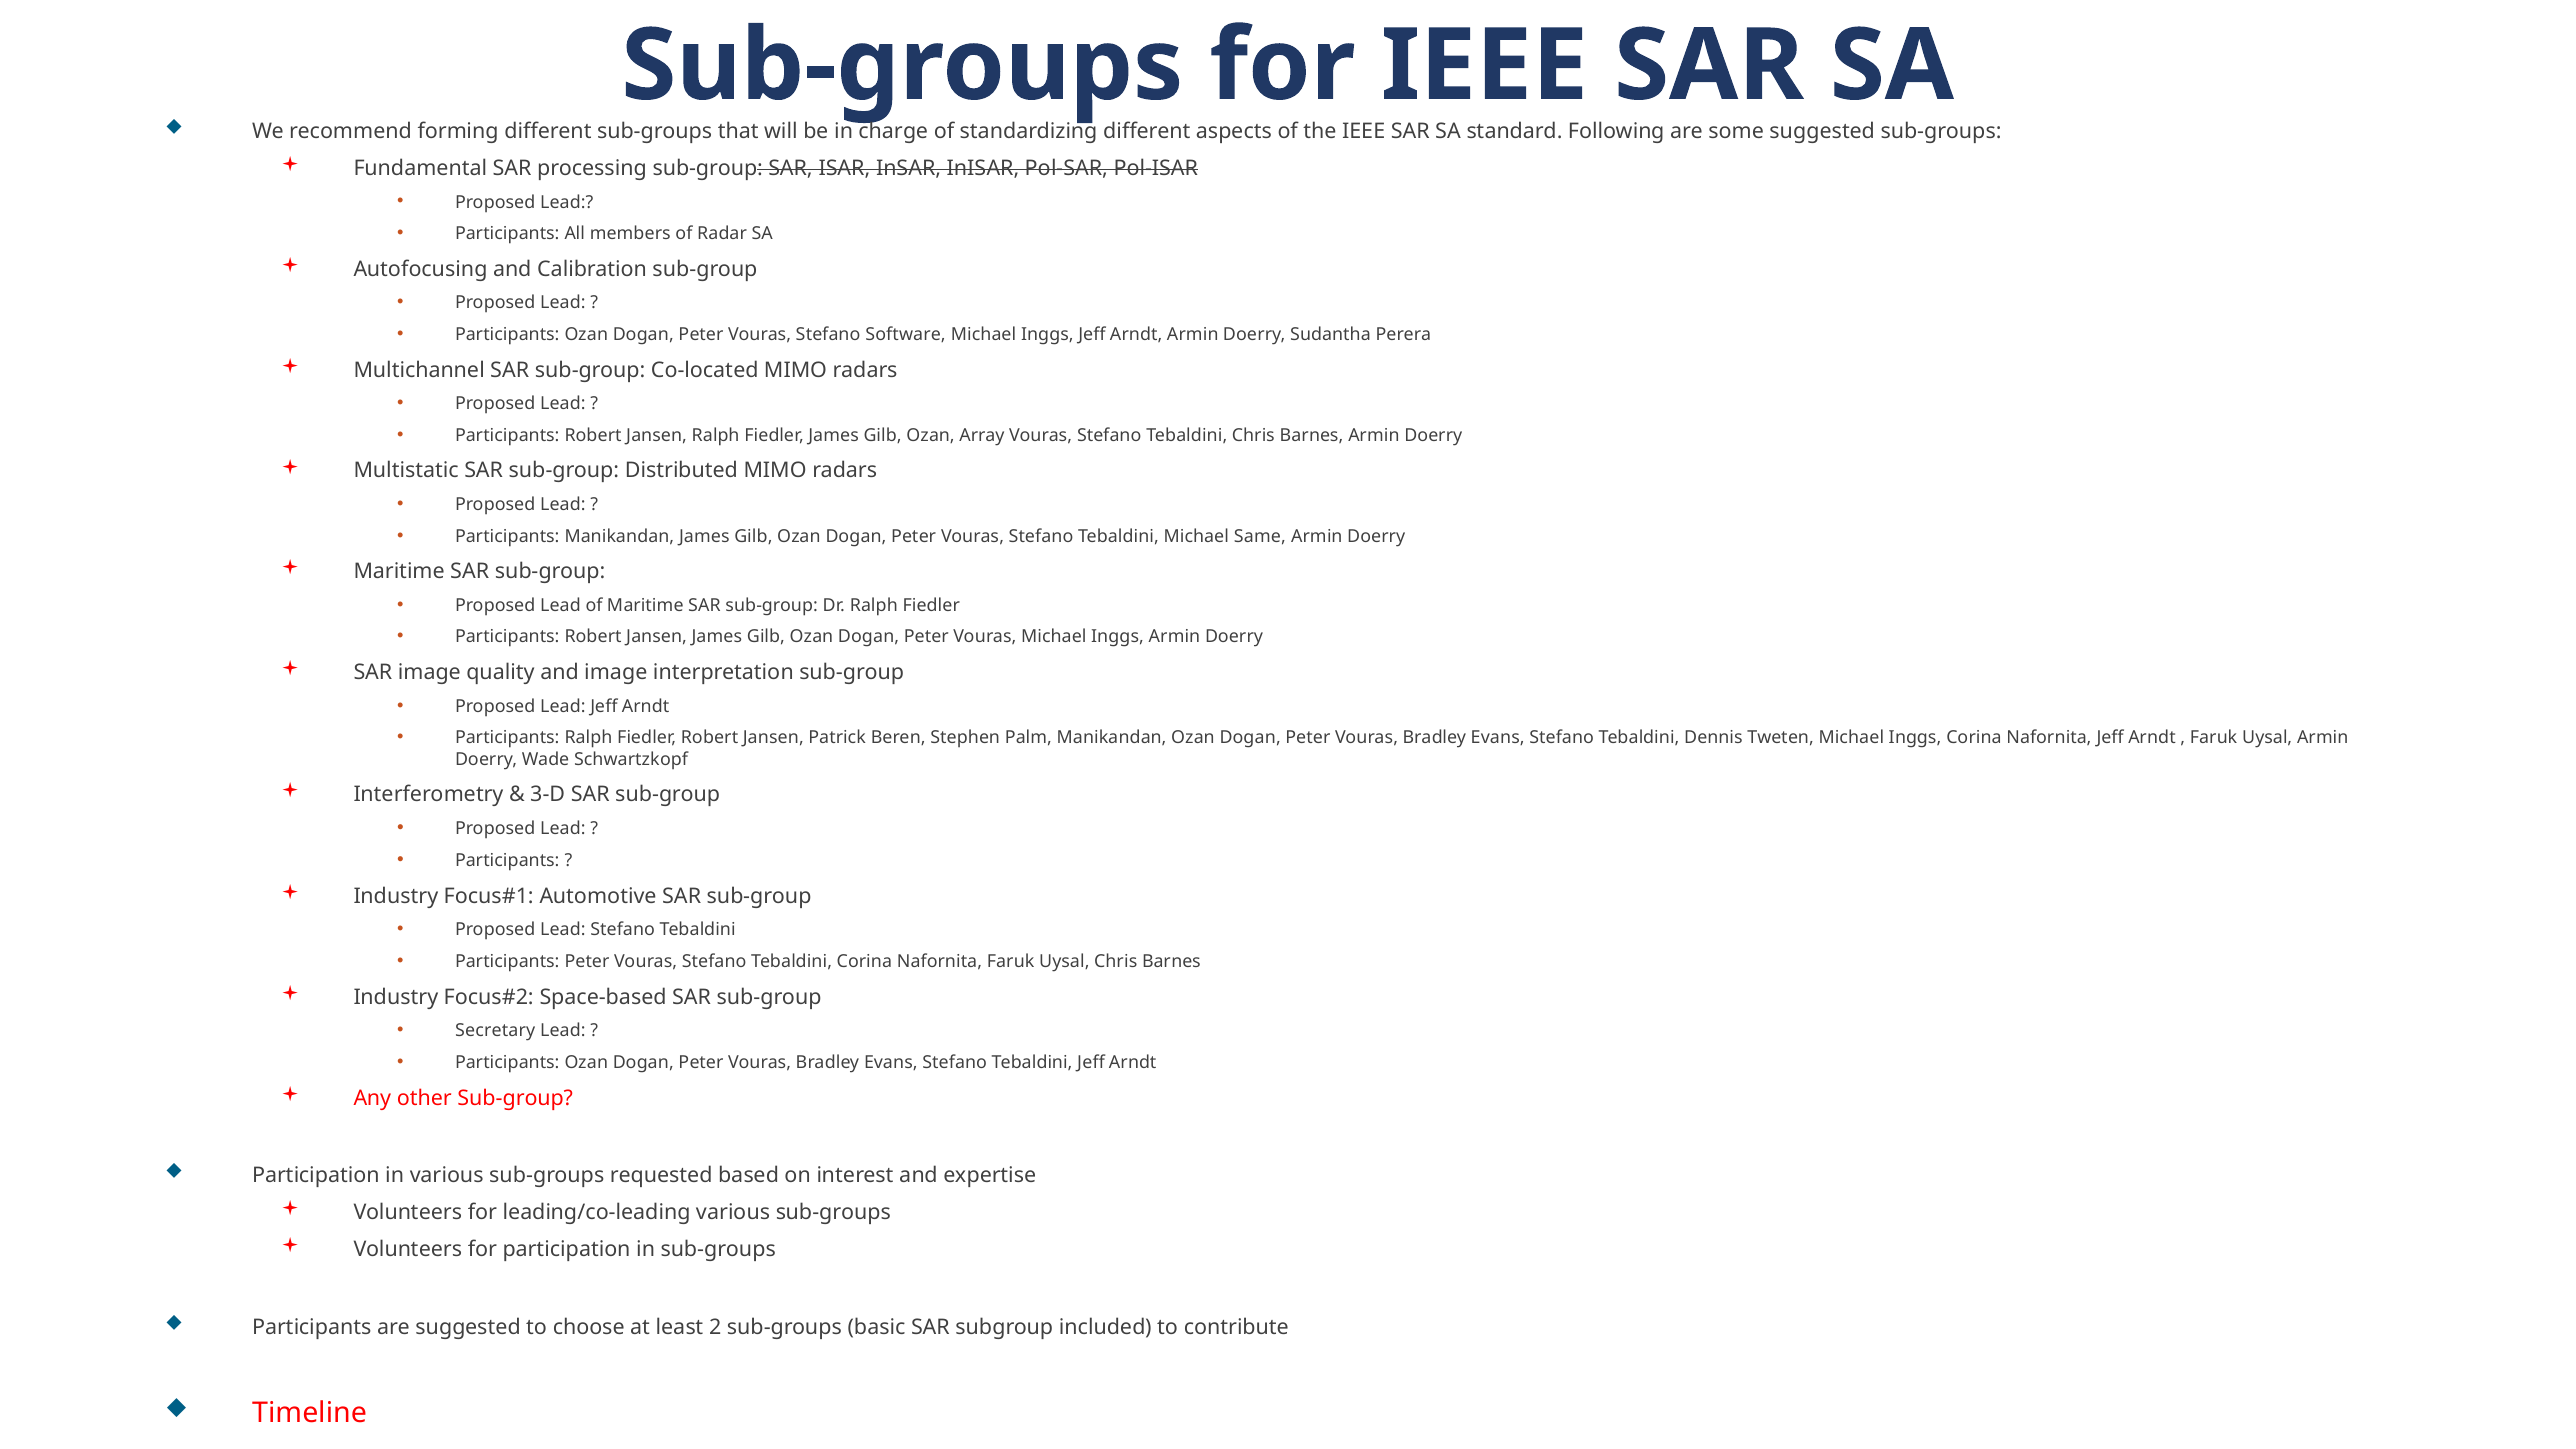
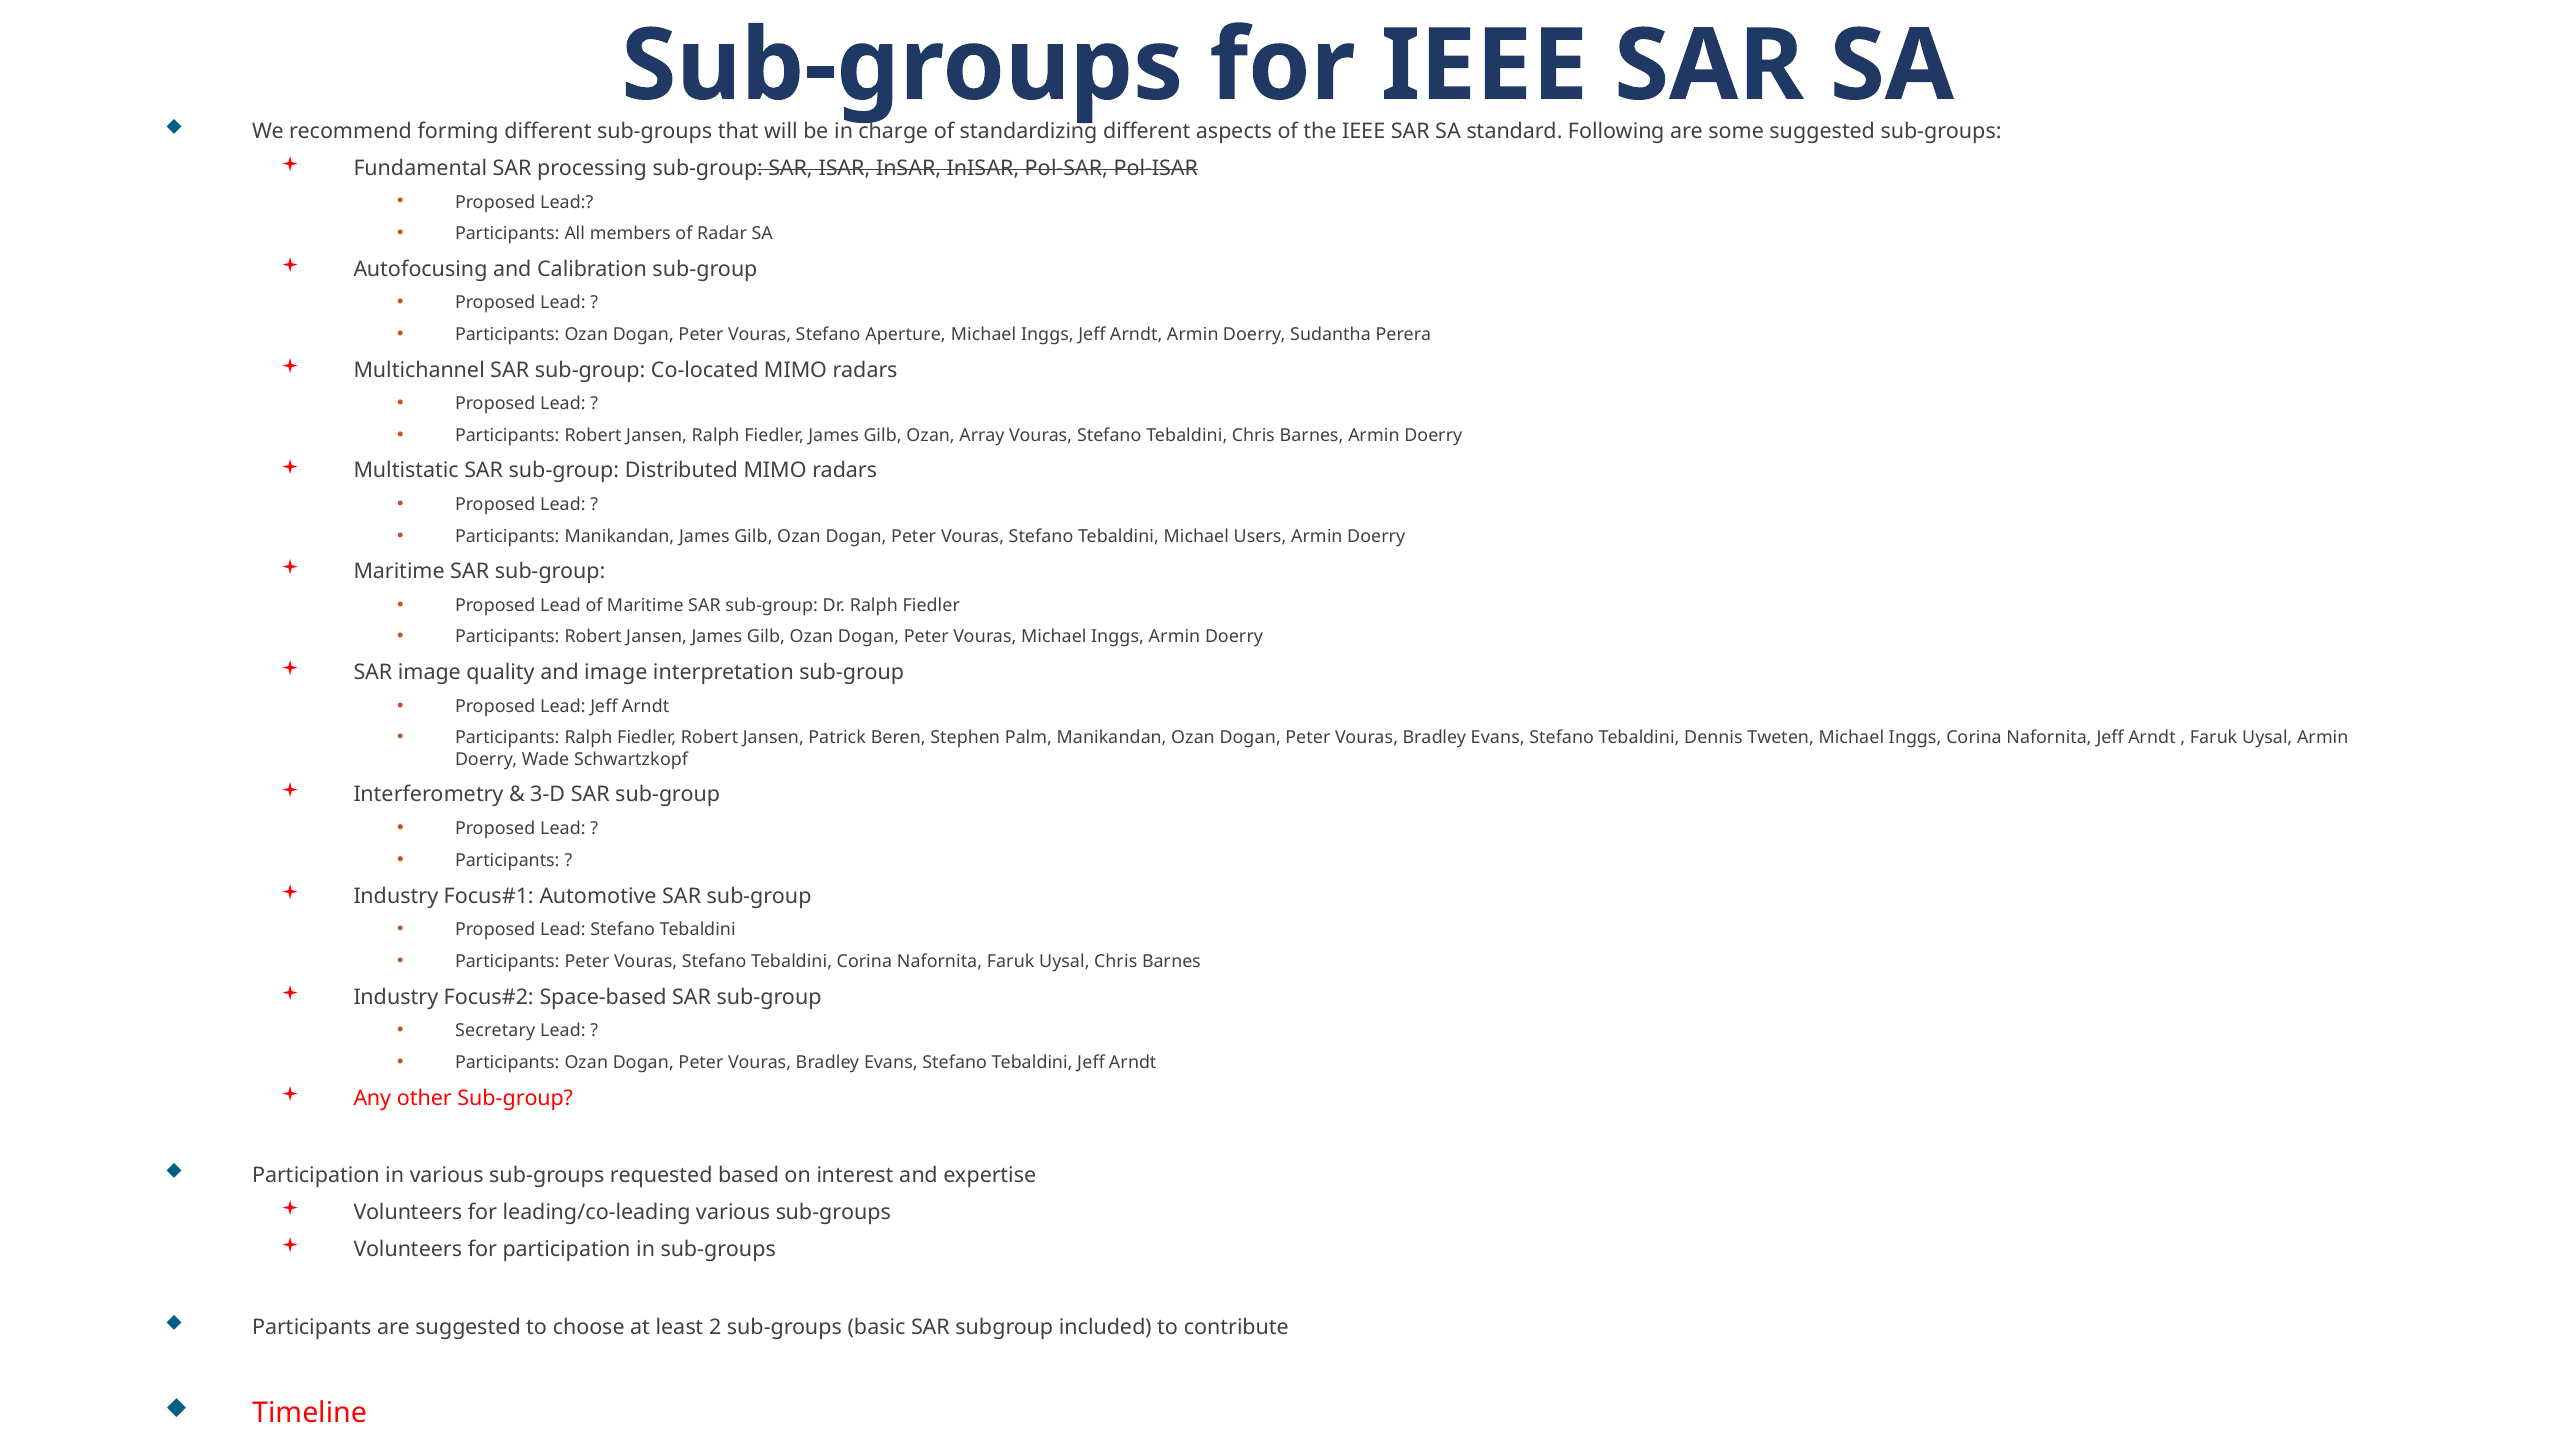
Software: Software -> Aperture
Same: Same -> Users
